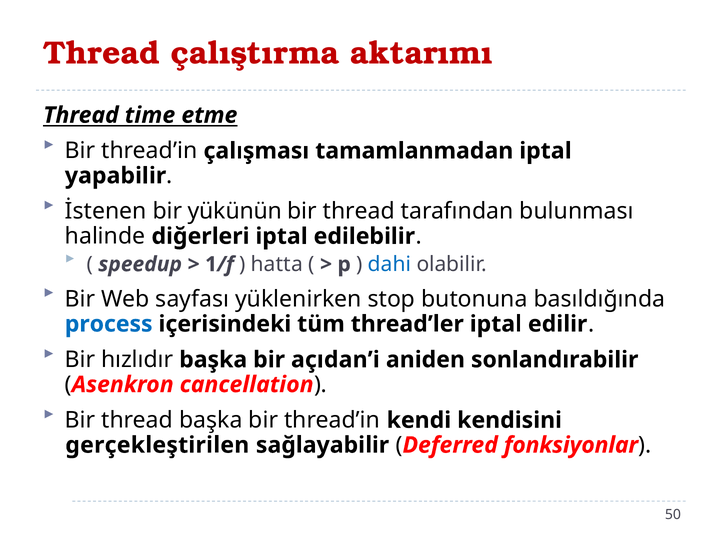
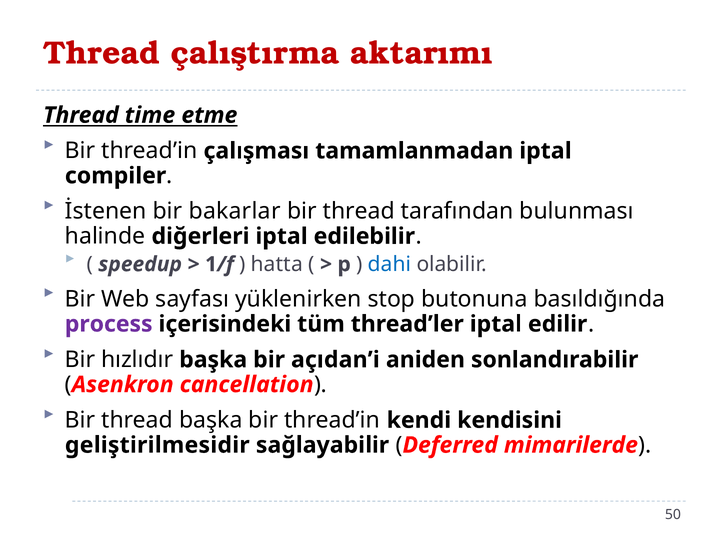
yapabilir: yapabilir -> compiler
yükünün: yükünün -> bakarlar
process colour: blue -> purple
gerçekleştirilen: gerçekleştirilen -> geliştirilmesidir
fonksiyonlar: fonksiyonlar -> mimarilerde
